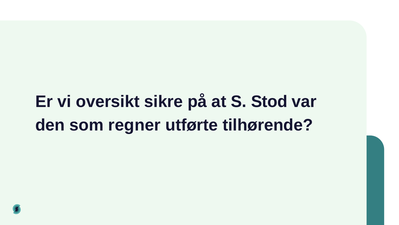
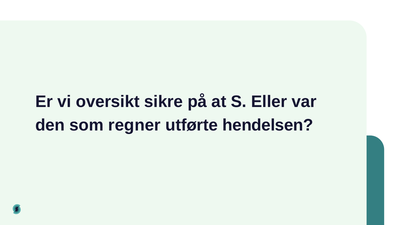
Stod: Stod -> Eller
tilhørende: tilhørende -> hendelsen
